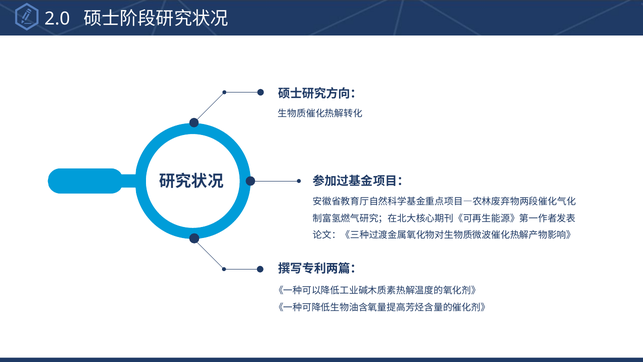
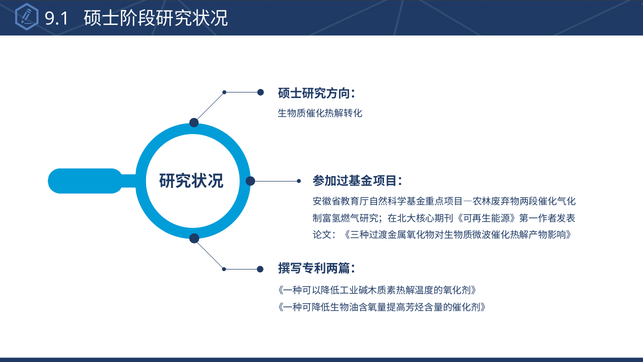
2.0: 2.0 -> 9.1
